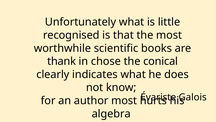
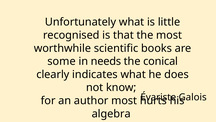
thank: thank -> some
chose: chose -> needs
